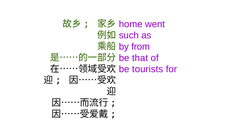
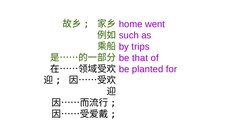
from: from -> trips
tourists: tourists -> planted
